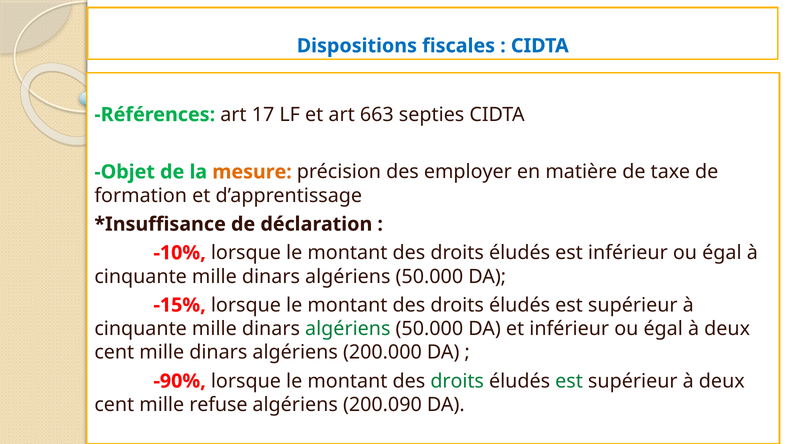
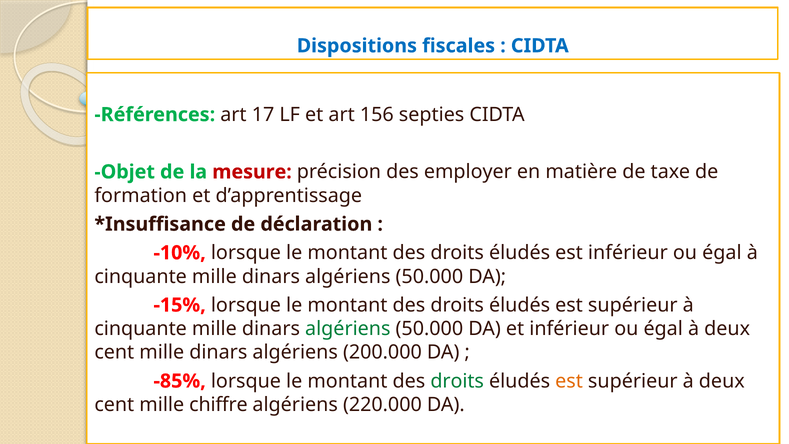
663: 663 -> 156
mesure colour: orange -> red
-90%: -90% -> -85%
est at (569, 381) colour: green -> orange
refuse: refuse -> chiffre
200.090: 200.090 -> 220.000
